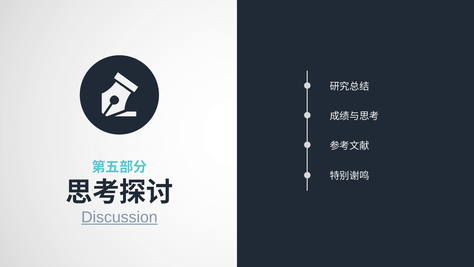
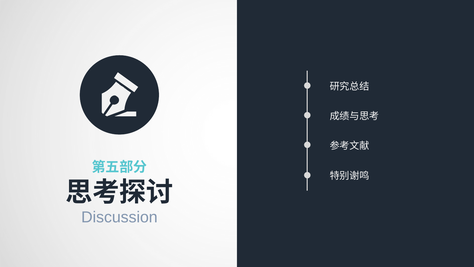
Discussion underline: present -> none
